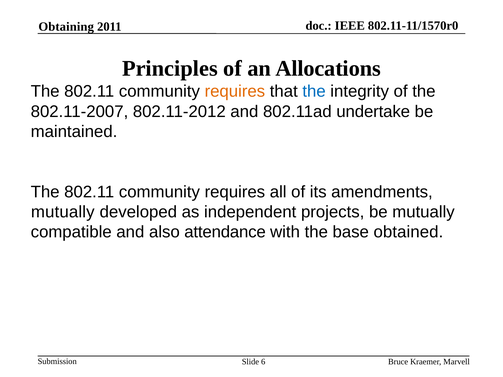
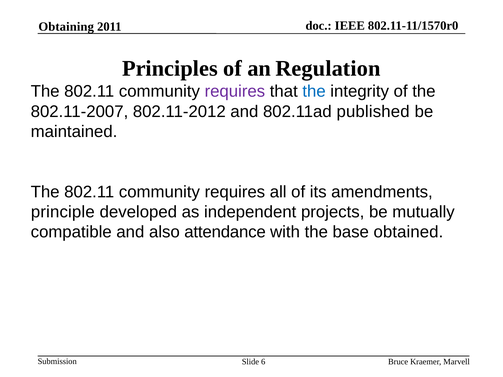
Allocations: Allocations -> Regulation
requires at (235, 91) colour: orange -> purple
undertake: undertake -> published
mutually at (63, 212): mutually -> principle
